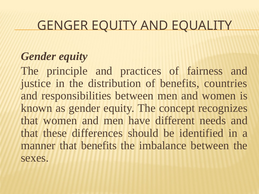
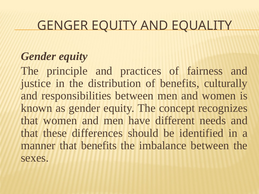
countries: countries -> culturally
